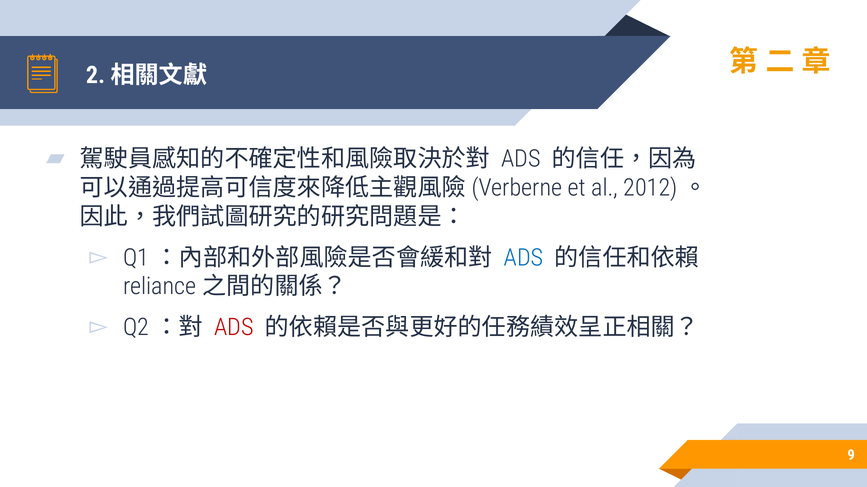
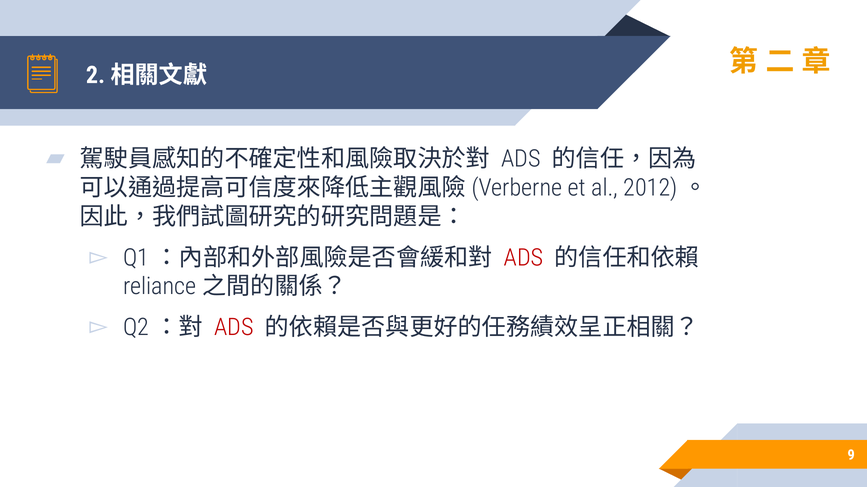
ADS at (523, 258) colour: blue -> red
